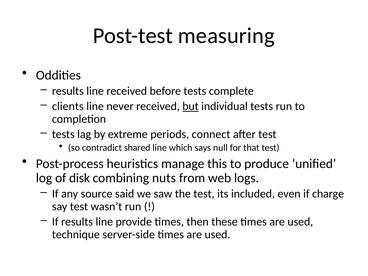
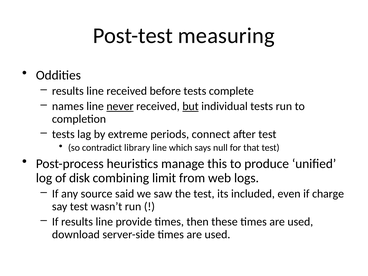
clients: clients -> names
never underline: none -> present
shared: shared -> library
nuts: nuts -> limit
technique: technique -> download
